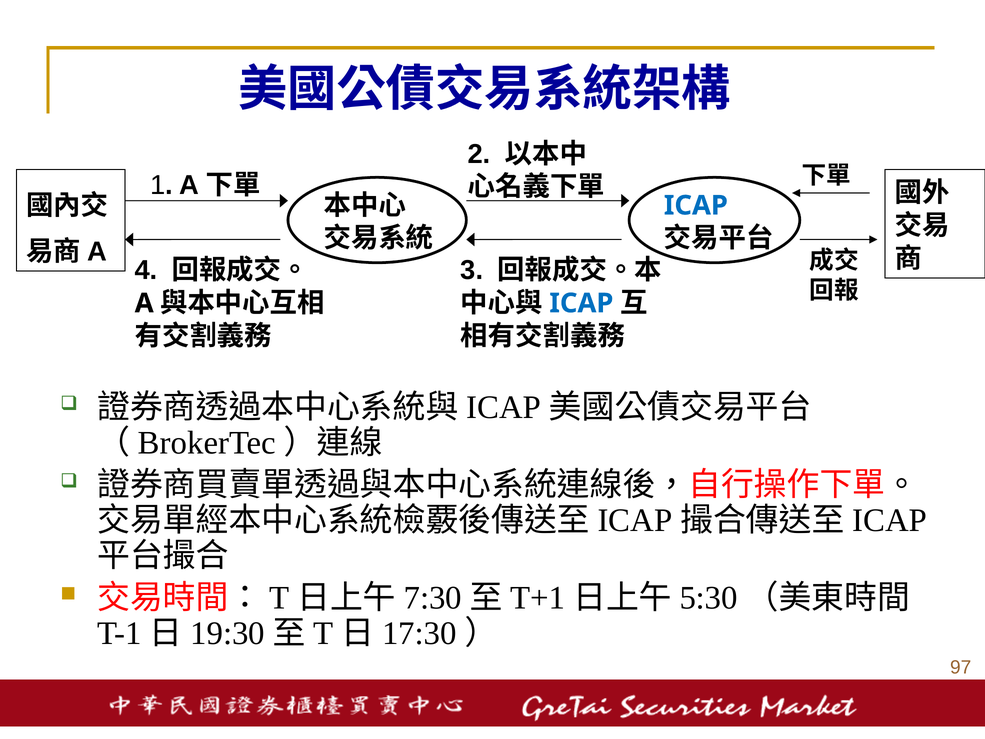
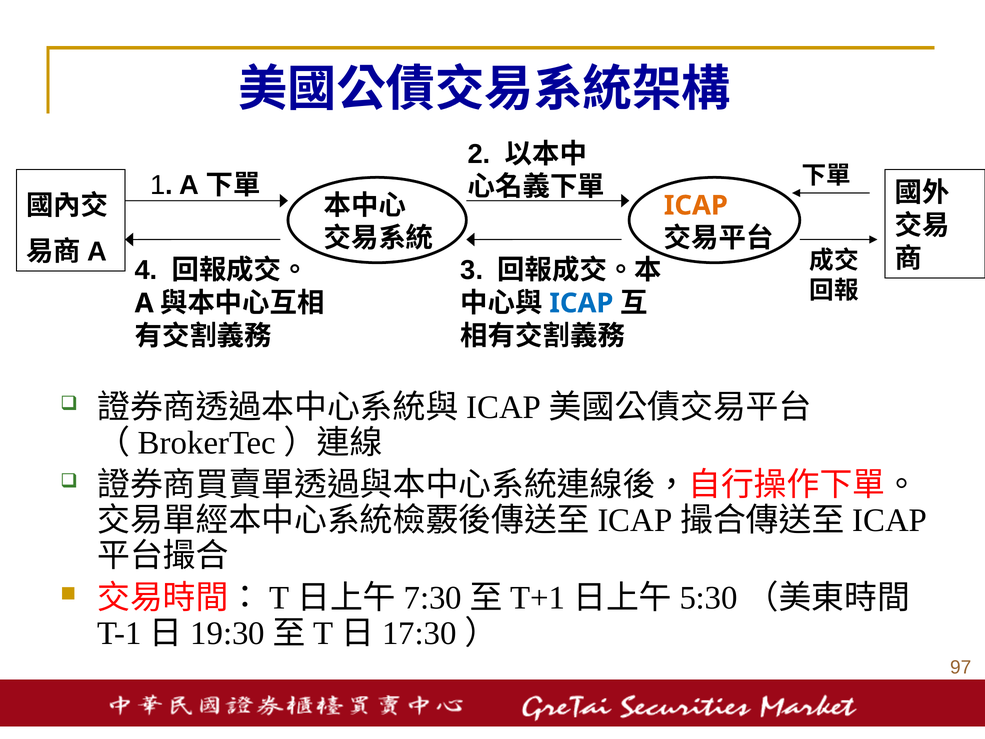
ICAP at (696, 205) colour: blue -> orange
